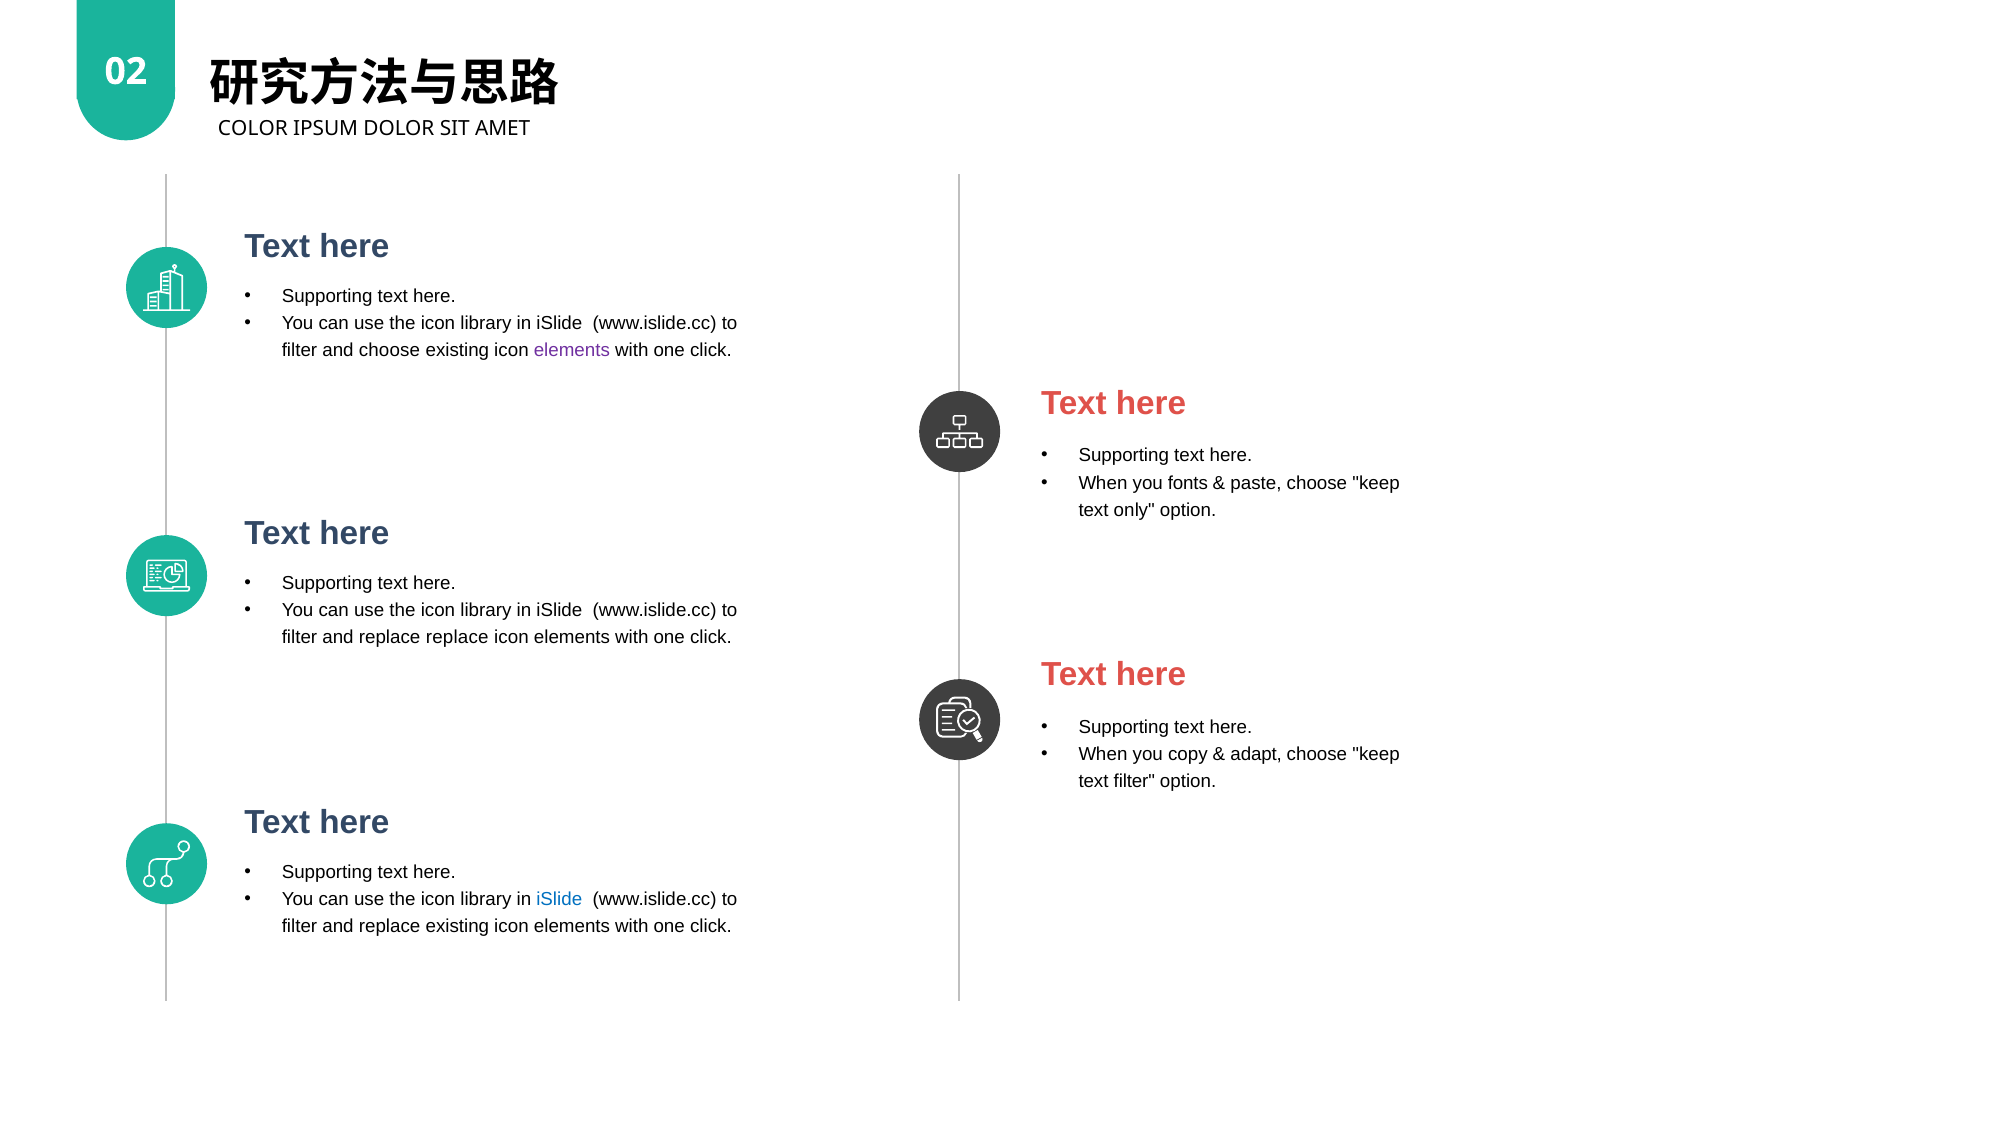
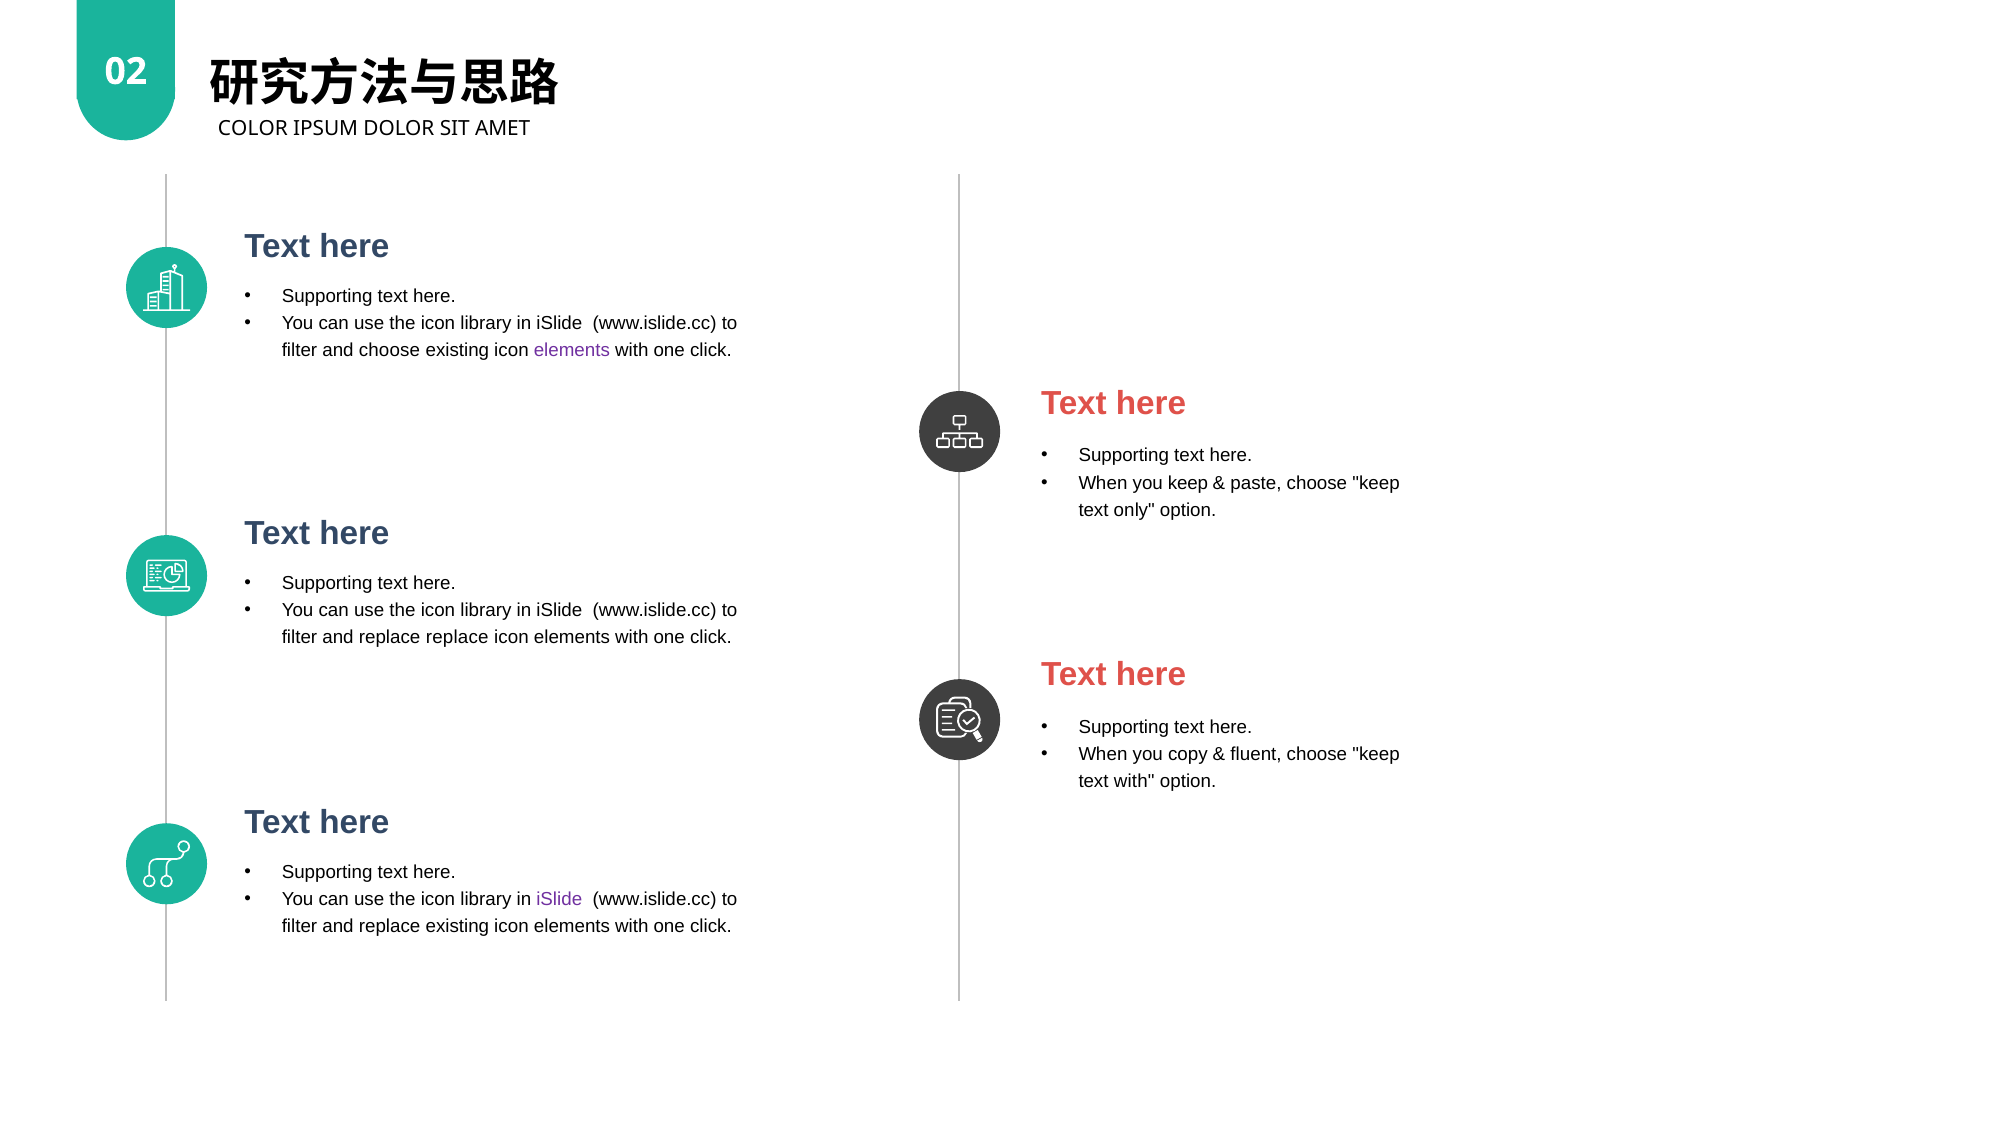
you fonts: fonts -> keep
adapt: adapt -> fluent
text filter: filter -> with
iSlide at (559, 899) colour: blue -> purple
